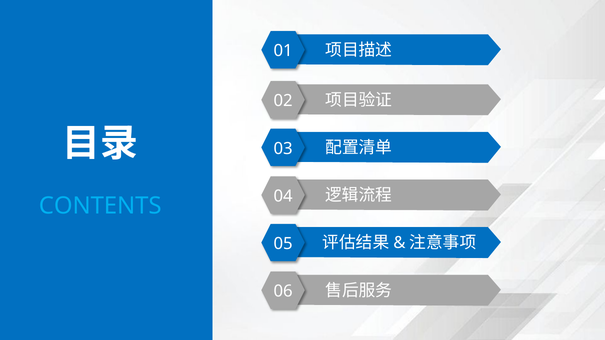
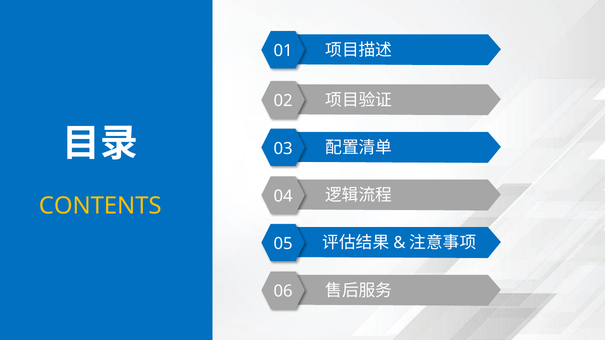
CONTENTS colour: light blue -> yellow
